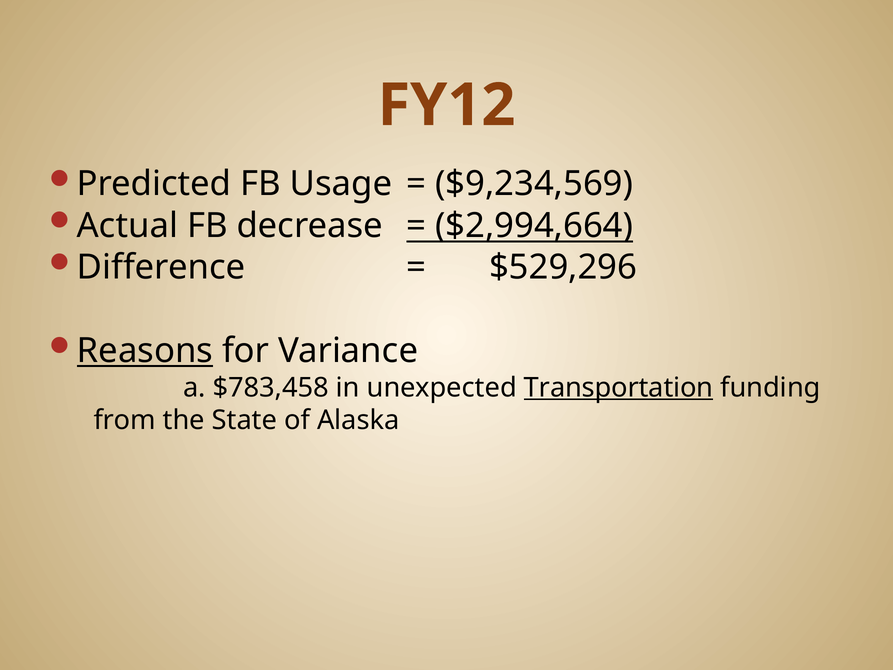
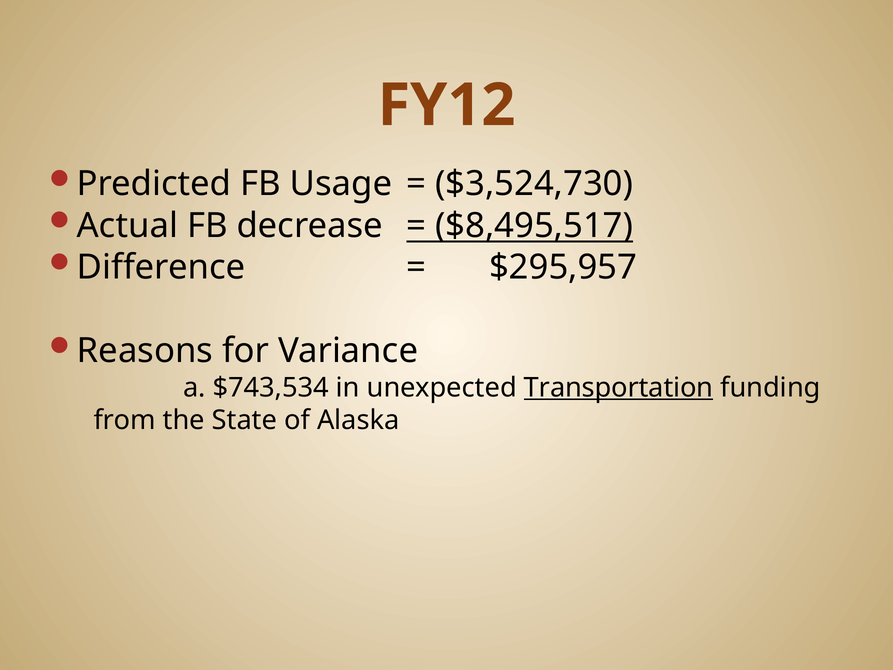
$9,234,569: $9,234,569 -> $3,524,730
$2,994,664: $2,994,664 -> $8,495,517
$529,296: $529,296 -> $295,957
Reasons underline: present -> none
$783,458: $783,458 -> $743,534
